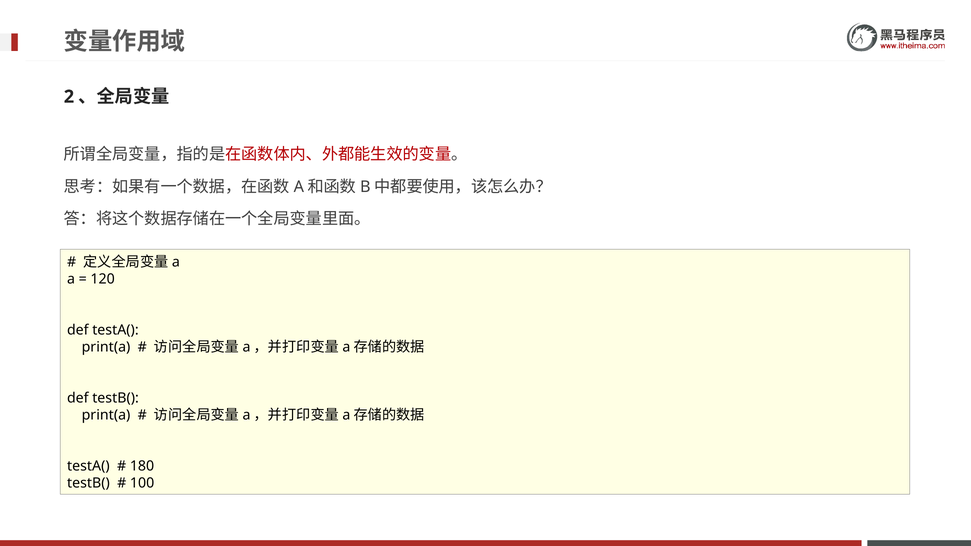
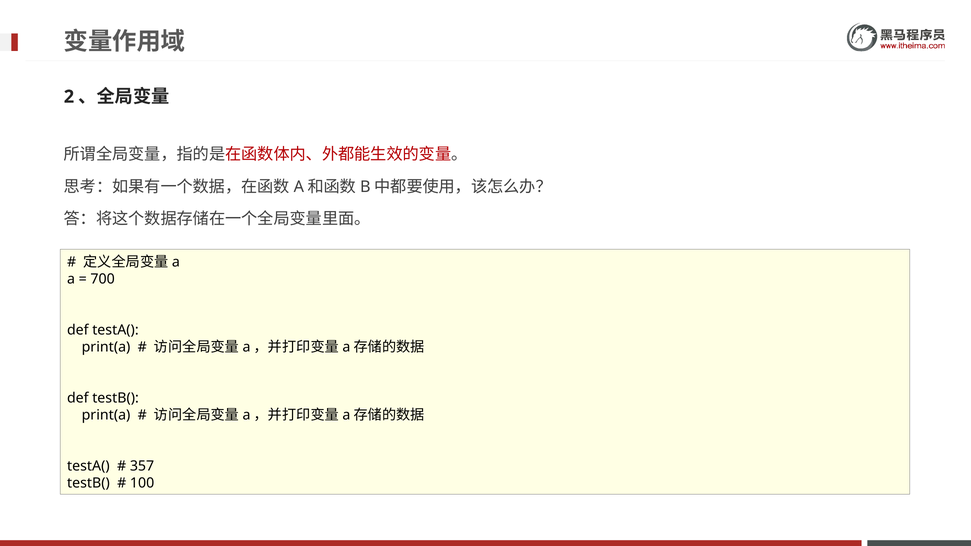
120: 120 -> 700
180: 180 -> 357
